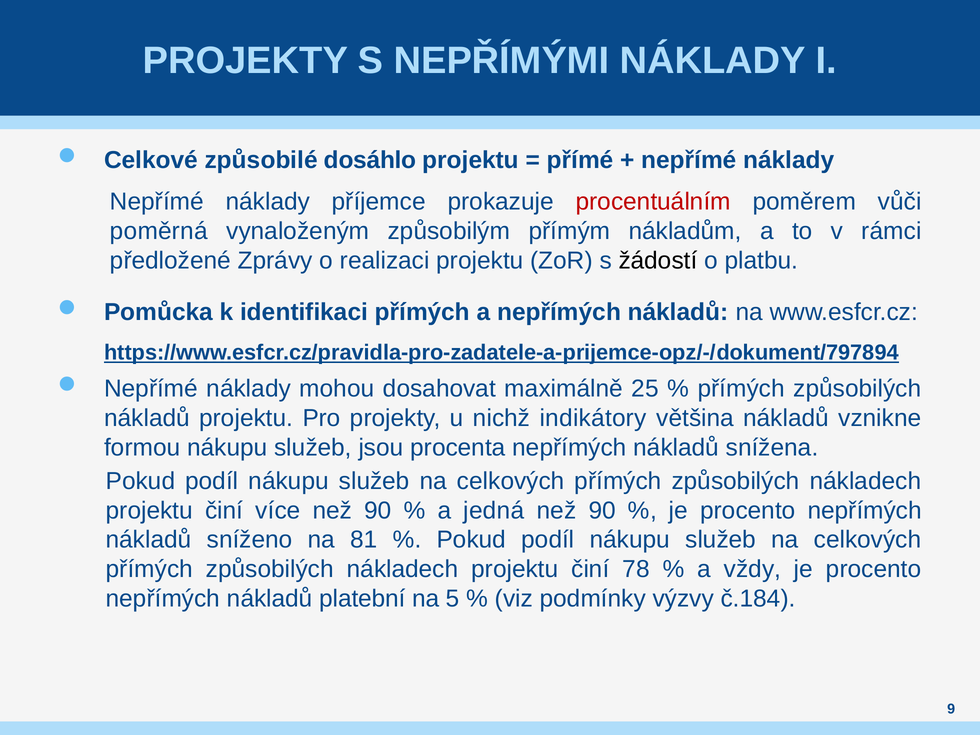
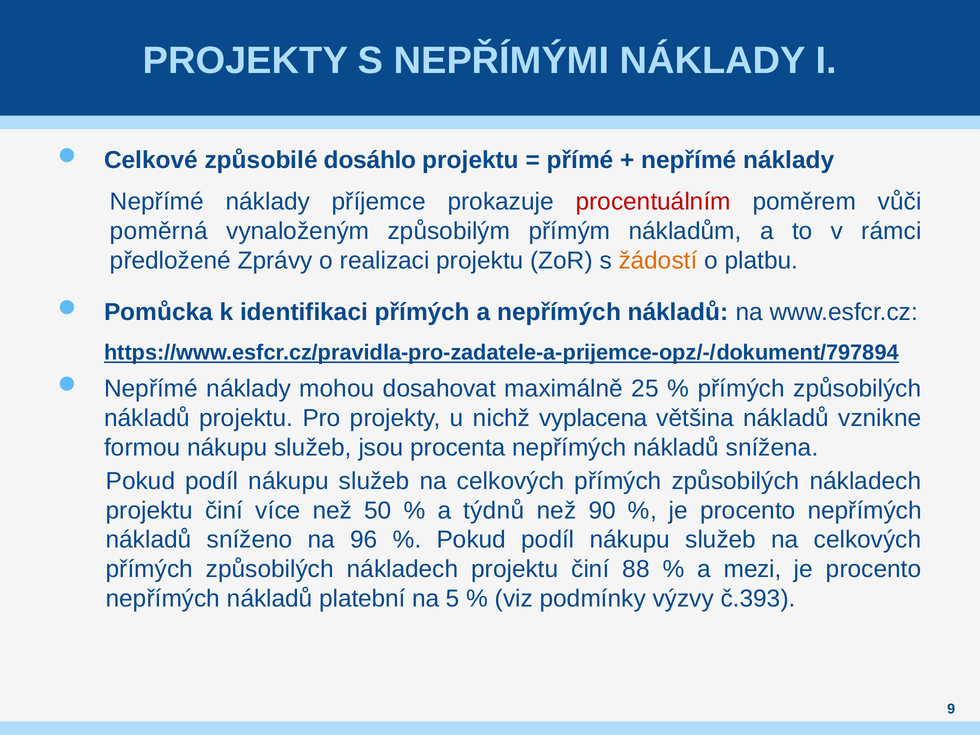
žádostí colour: black -> orange
indikátory: indikátory -> vyplacena
více než 90: 90 -> 50
jedná: jedná -> týdnů
81: 81 -> 96
78: 78 -> 88
vždy: vždy -> mezi
č.184: č.184 -> č.393
